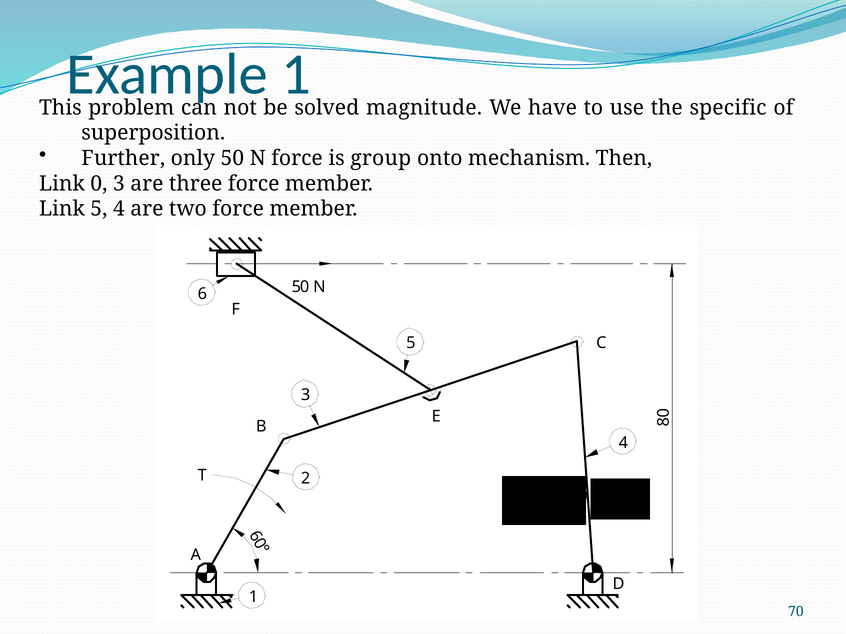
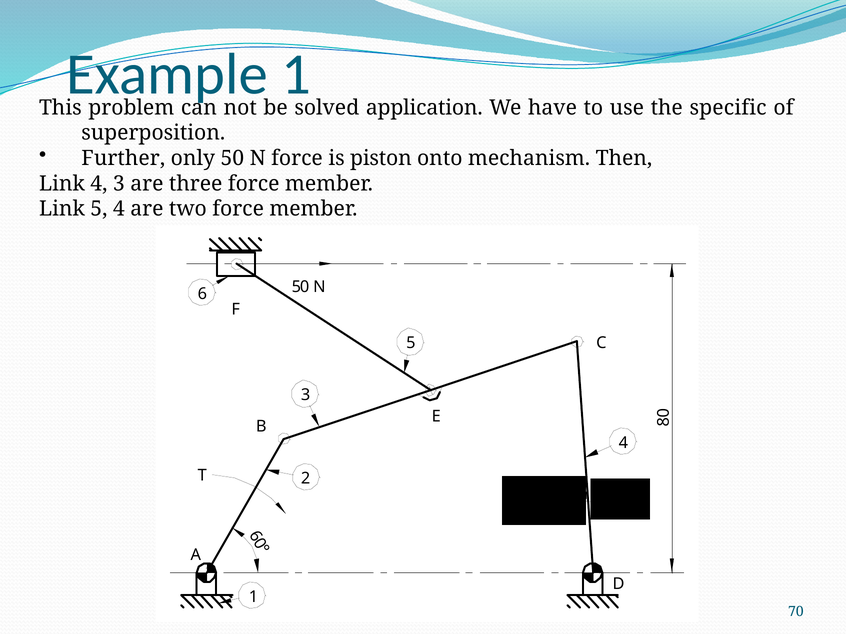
magnitude: magnitude -> application
group: group -> piston
Link 0: 0 -> 4
